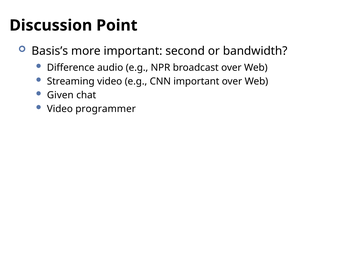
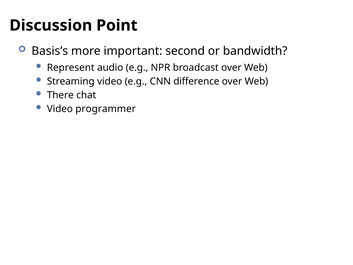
Difference: Difference -> Represent
CNN important: important -> difference
Given: Given -> There
